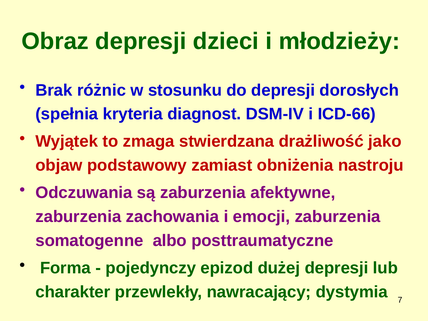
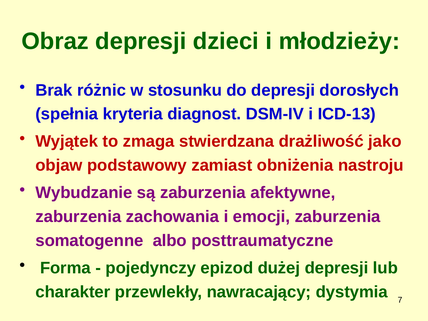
ICD-66: ICD-66 -> ICD-13
Odczuwania: Odczuwania -> Wybudzanie
